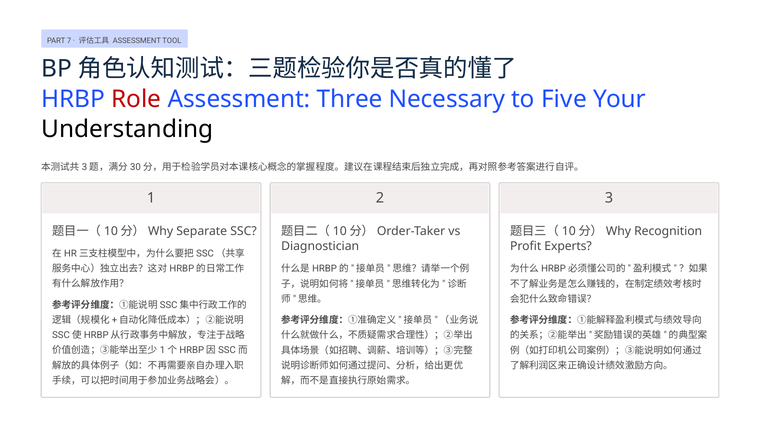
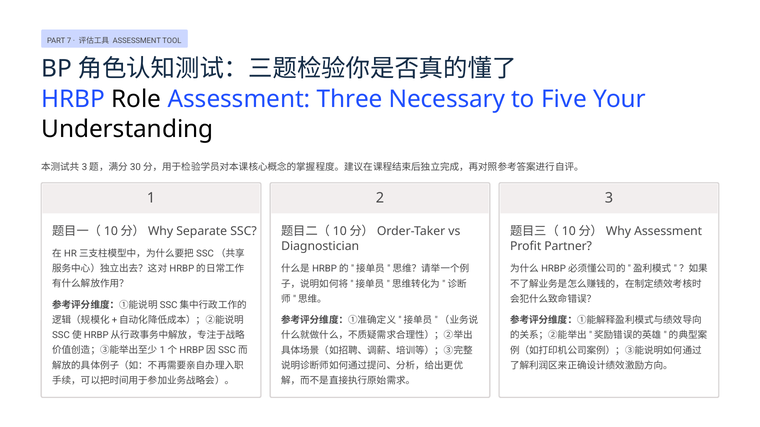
Role colour: red -> black
Recognition at (668, 232): Recognition -> Assessment
Experts: Experts -> Partner
